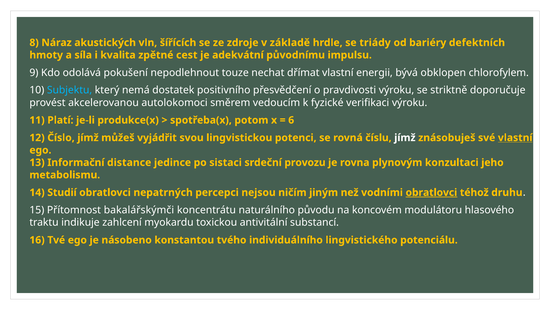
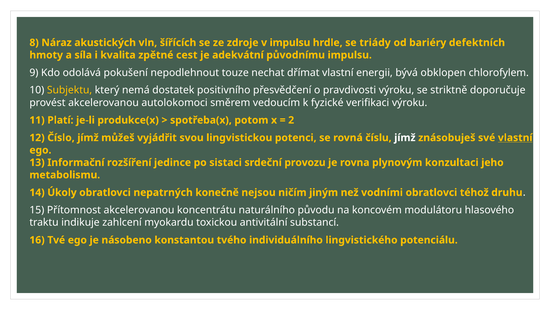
v základě: základě -> impulsu
Subjektu colour: light blue -> yellow
6: 6 -> 2
distance: distance -> rozšíření
Studií: Studií -> Úkoly
percepci: percepci -> konečně
obratlovci at (431, 192) underline: present -> none
Přítomnost bakalářskýmči: bakalářskýmči -> akcelerovanou
